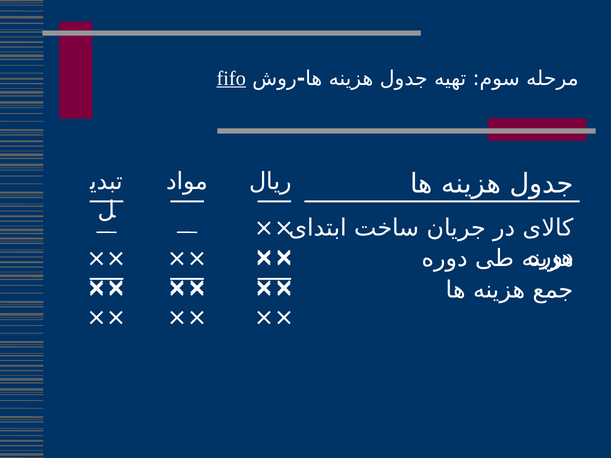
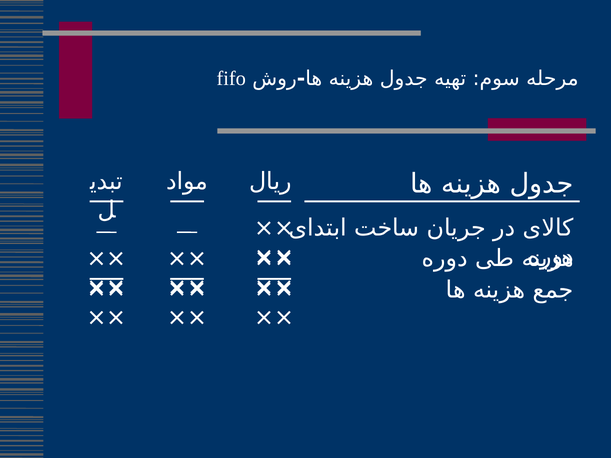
fifo underline: present -> none
